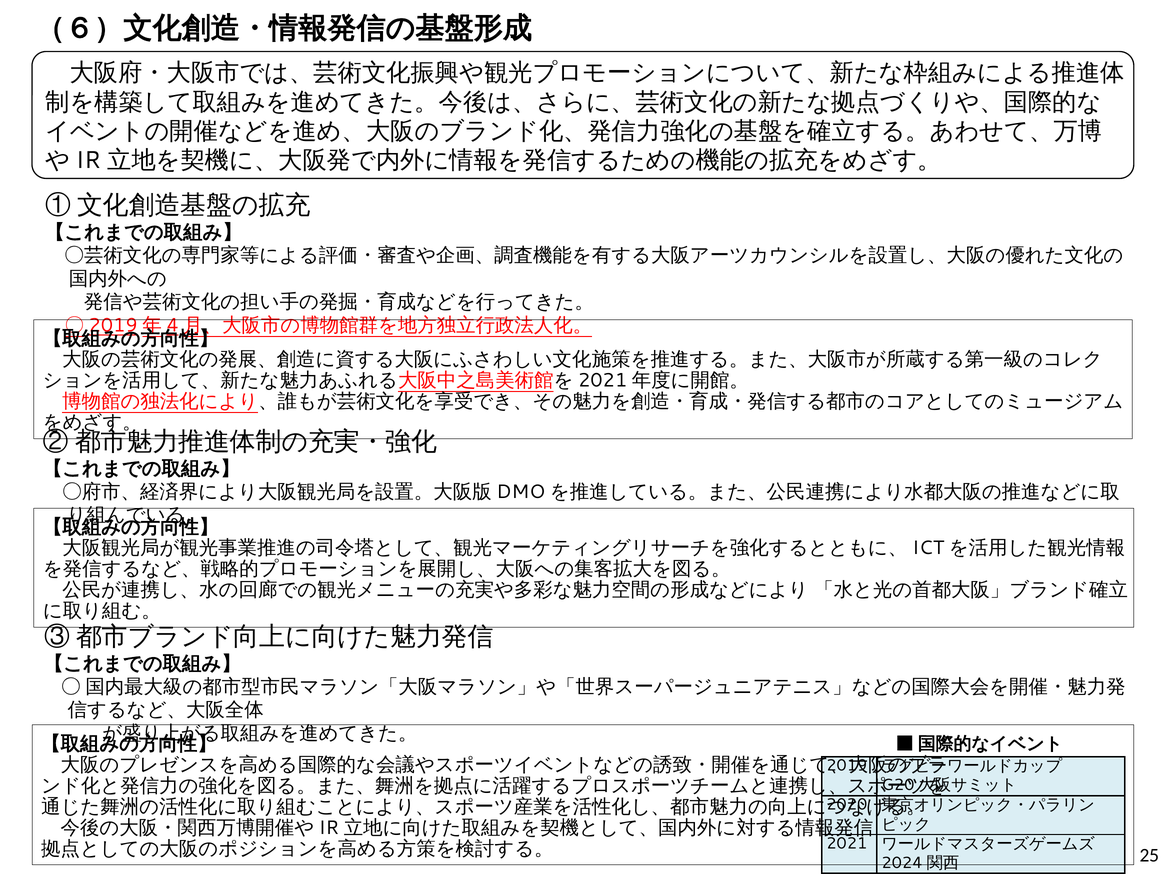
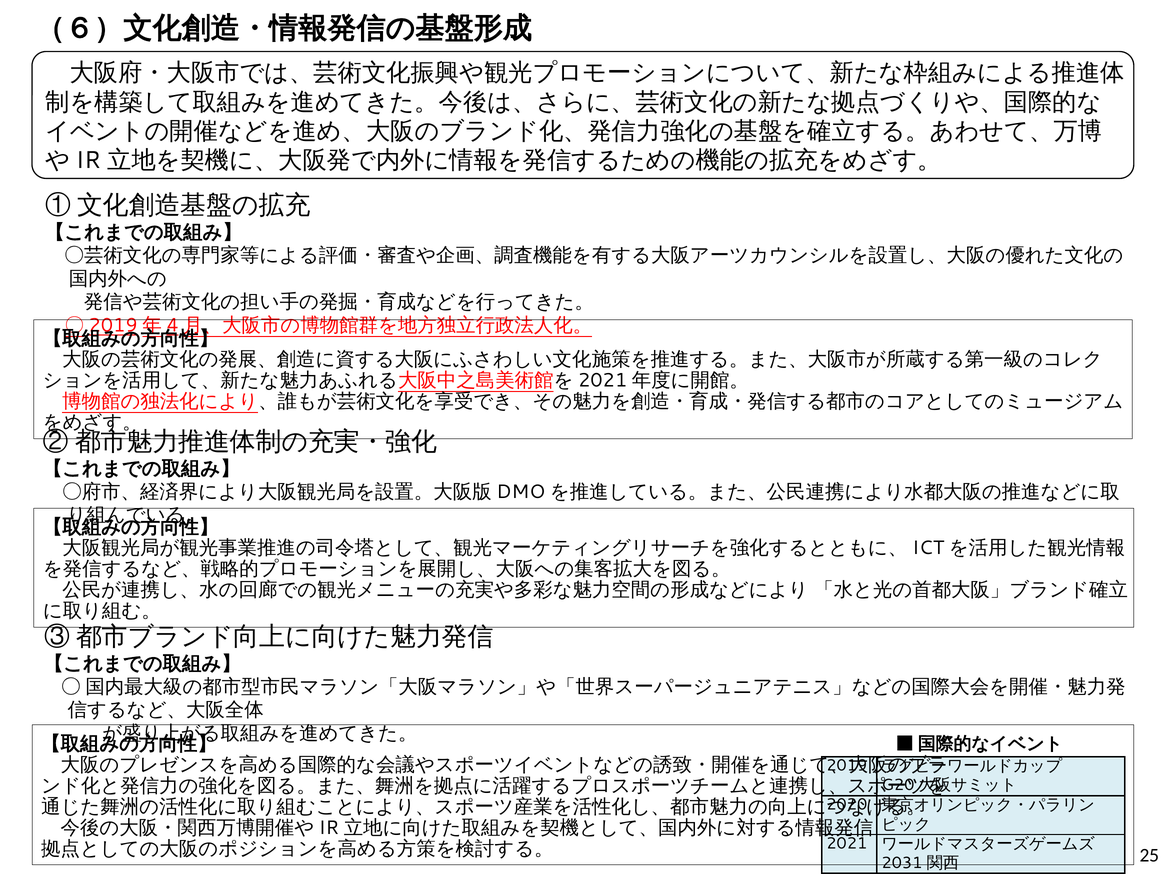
2024: 2024 -> 2031
